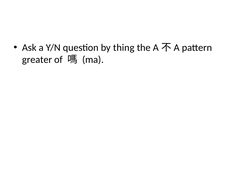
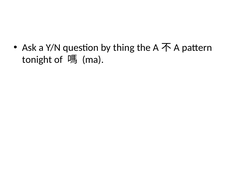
greater: greater -> tonight
